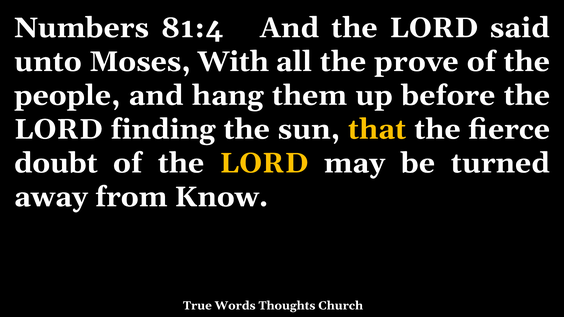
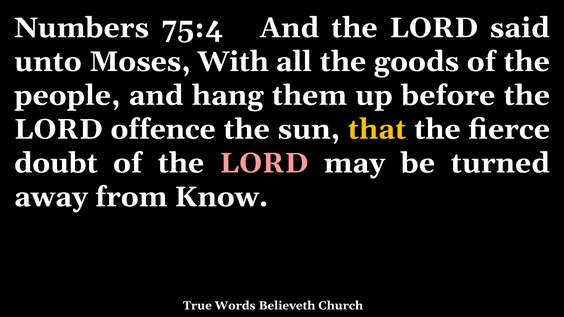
81:4: 81:4 -> 75:4
prove: prove -> goods
finding: finding -> offence
LORD at (264, 163) colour: yellow -> pink
Thoughts: Thoughts -> Believeth
